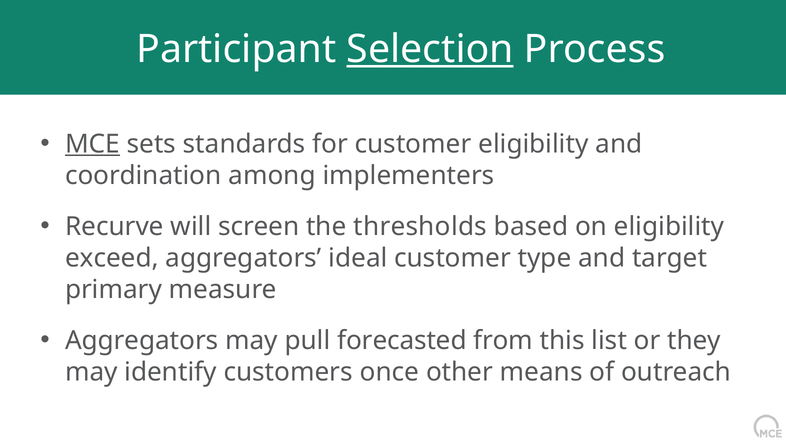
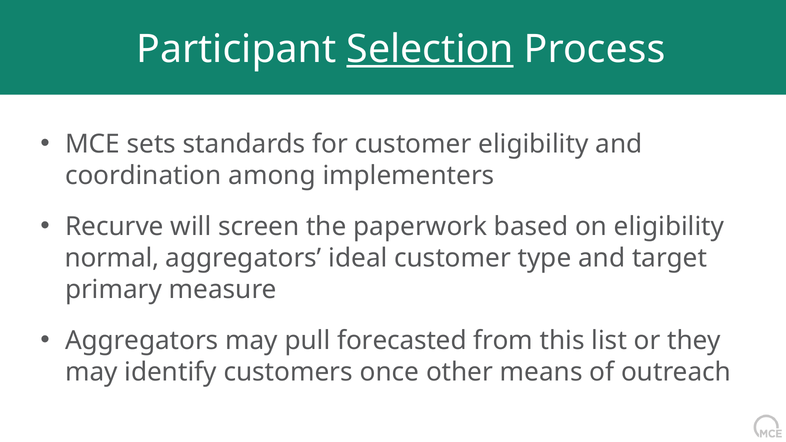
MCE underline: present -> none
thresholds: thresholds -> paperwork
exceed: exceed -> normal
